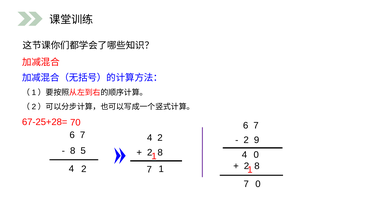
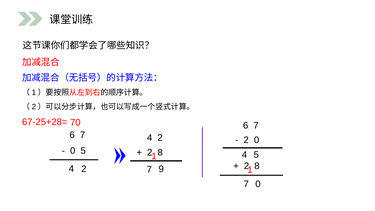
2 9: 9 -> 0
8 at (73, 151): 8 -> 0
1 0: 0 -> 5
4 1: 1 -> 9
